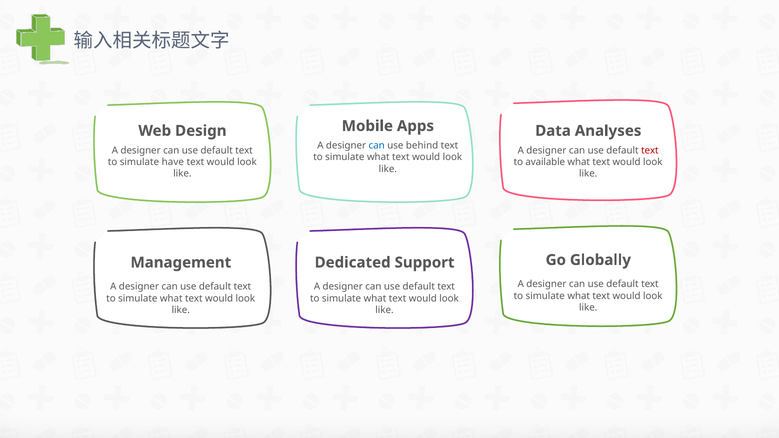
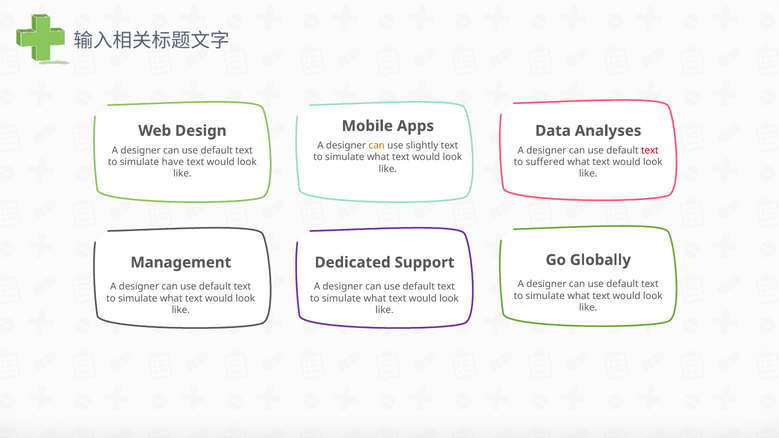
can at (377, 146) colour: blue -> orange
behind: behind -> slightly
available: available -> suffered
